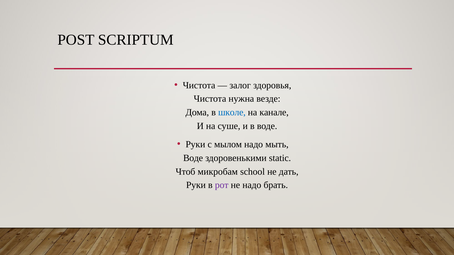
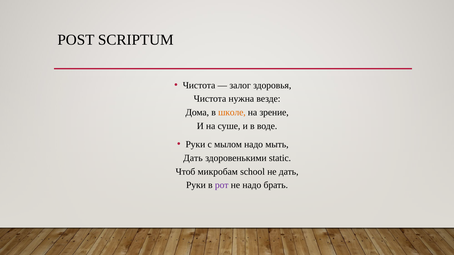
школе colour: blue -> orange
канале: канале -> зрение
Воде at (193, 158): Воде -> Дать
